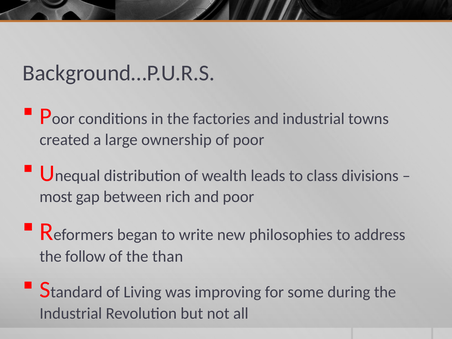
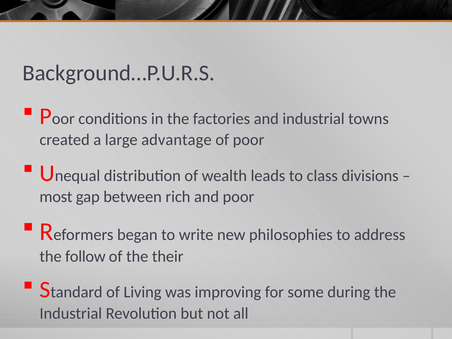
ownership: ownership -> advantage
than: than -> their
